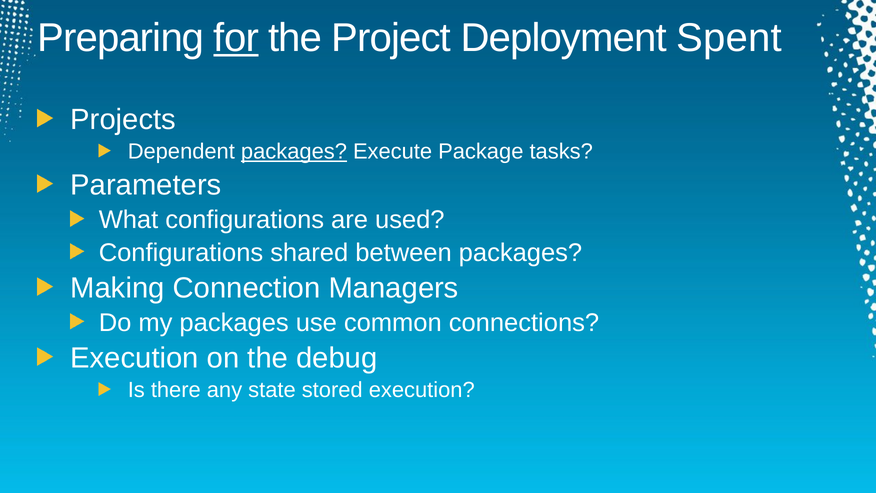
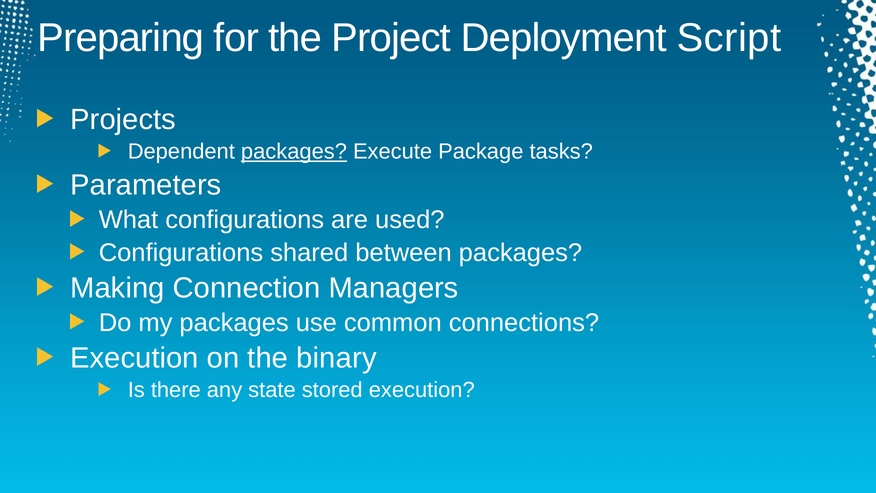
for underline: present -> none
Spent: Spent -> Script
debug: debug -> binary
